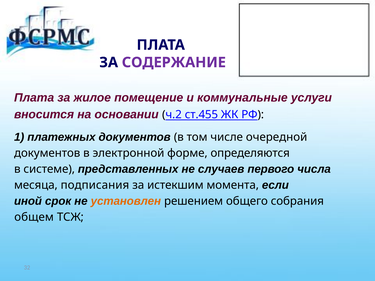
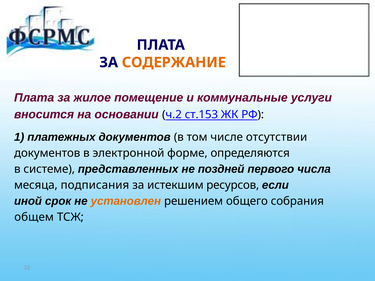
СОДЕРЖАНИЕ colour: purple -> orange
ст.455: ст.455 -> ст.153
очередной: очередной -> отсутствии
случаев: случаев -> поздней
момента: момента -> ресурсов
